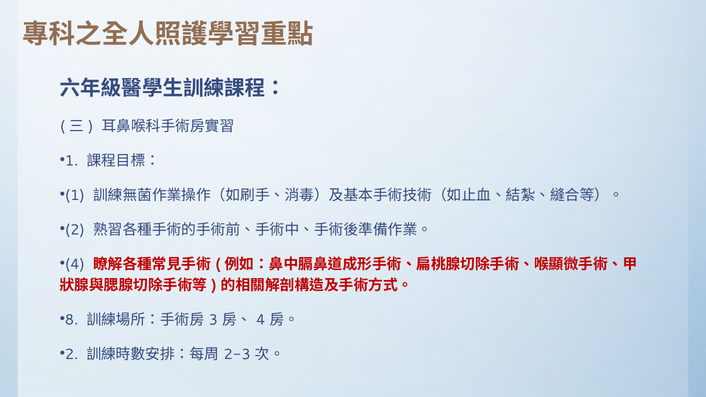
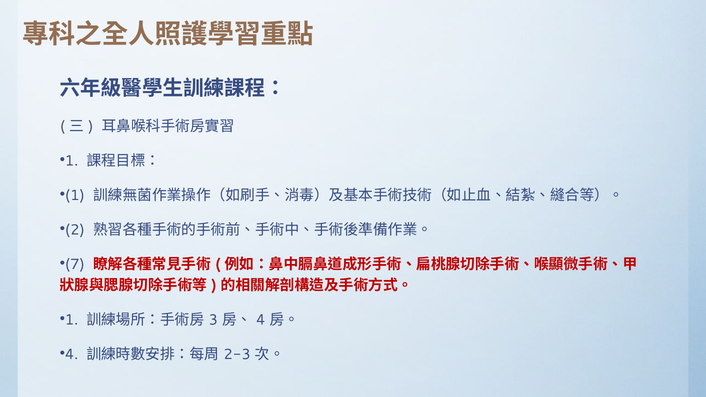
4 at (75, 265): 4 -> 7
8 at (72, 320): 8 -> 1
2 at (72, 355): 2 -> 4
